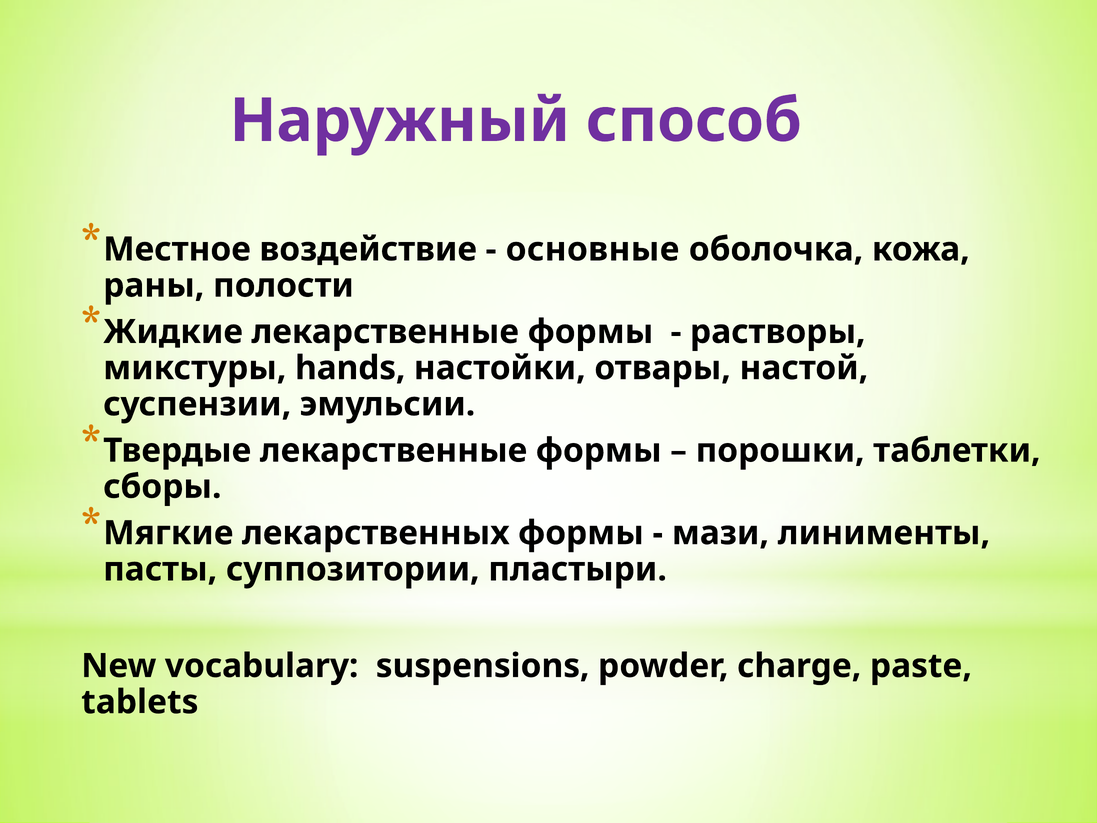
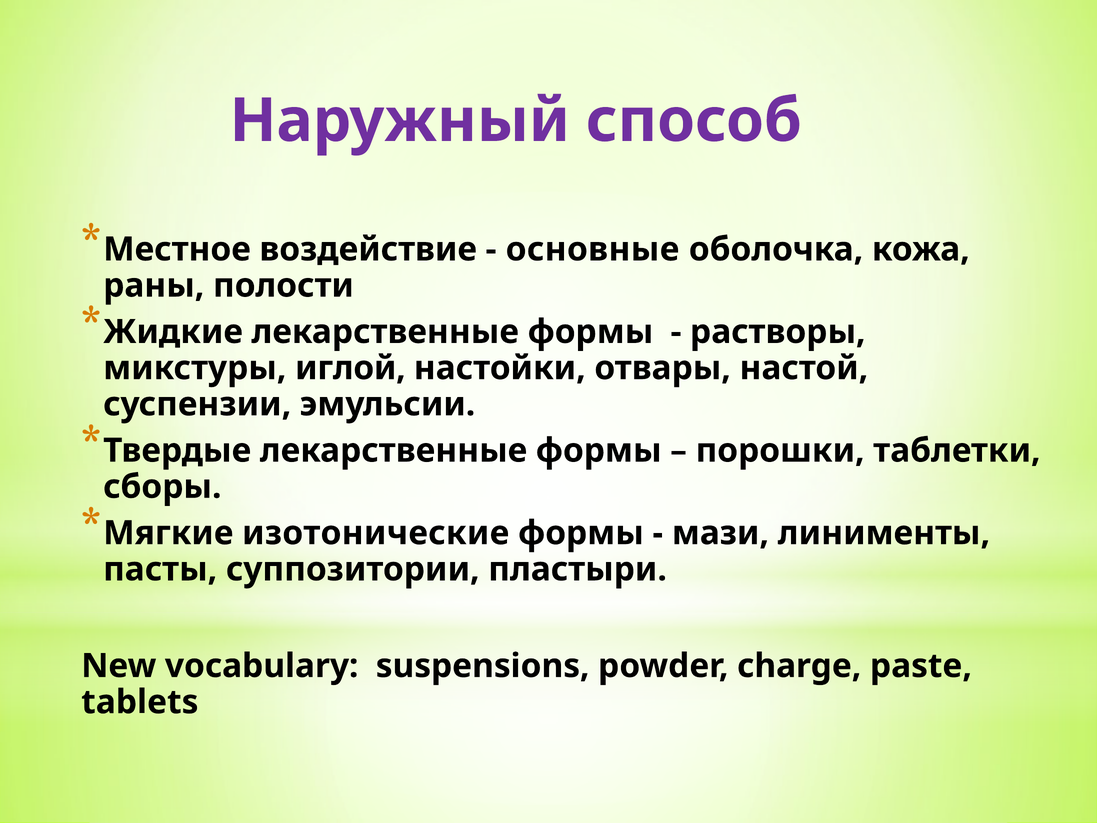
hands: hands -> иглой
лекарственных: лекарственных -> изотонические
